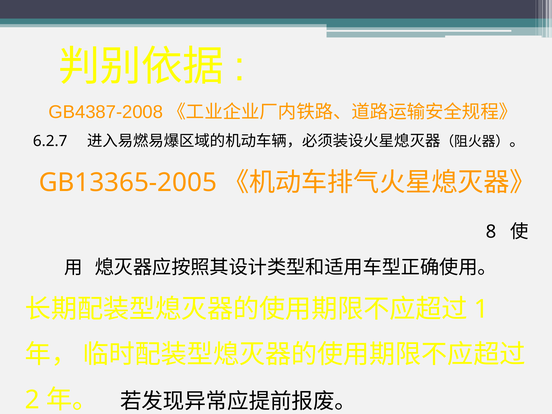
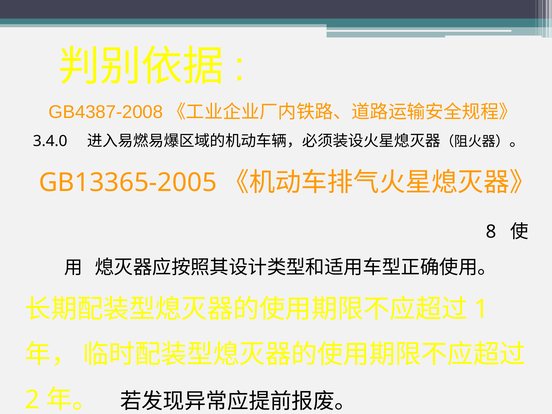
6.2.7: 6.2.7 -> 3.4.0
